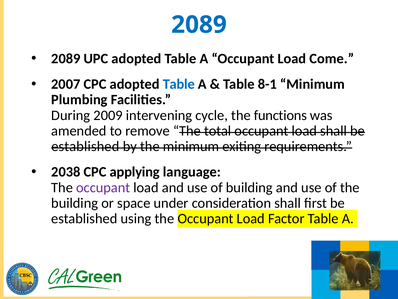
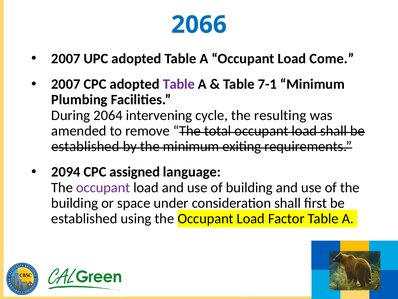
2089 at (199, 25): 2089 -> 2066
2089 at (66, 58): 2089 -> 2007
Table at (179, 84) colour: blue -> purple
8-1: 8-1 -> 7-1
2009: 2009 -> 2064
functions: functions -> resulting
2038: 2038 -> 2094
applying: applying -> assigned
